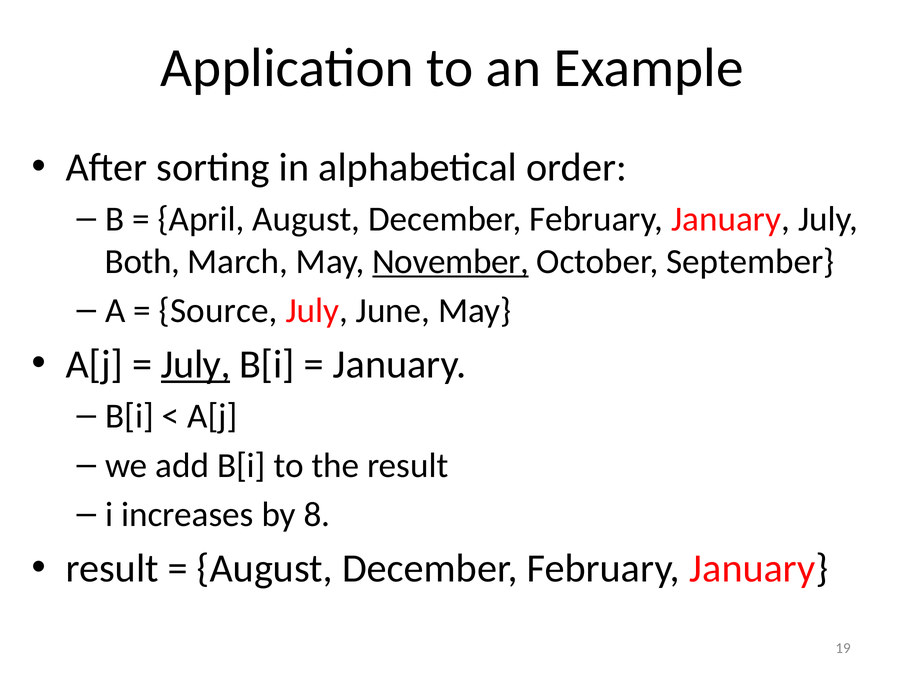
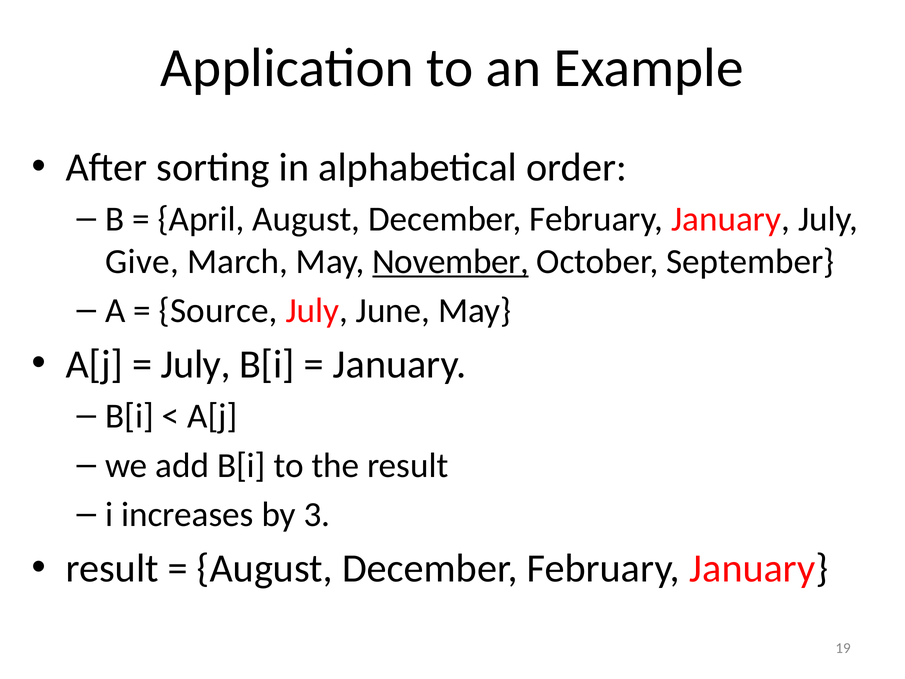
Both: Both -> Give
July at (196, 364) underline: present -> none
8: 8 -> 3
